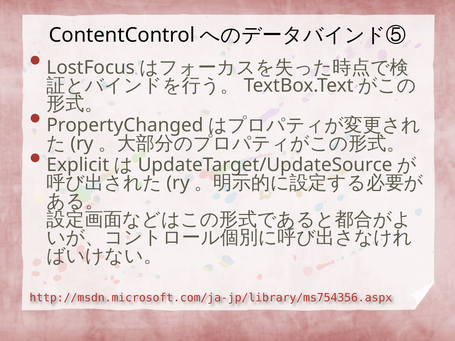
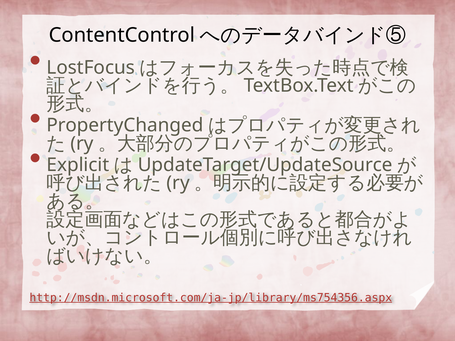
http://msdn.microsoft.com/ja-jp/library/ms754356.aspx underline: none -> present
